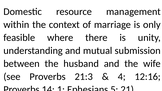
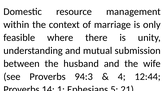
21:3: 21:3 -> 94:3
12:16: 12:16 -> 12:44
